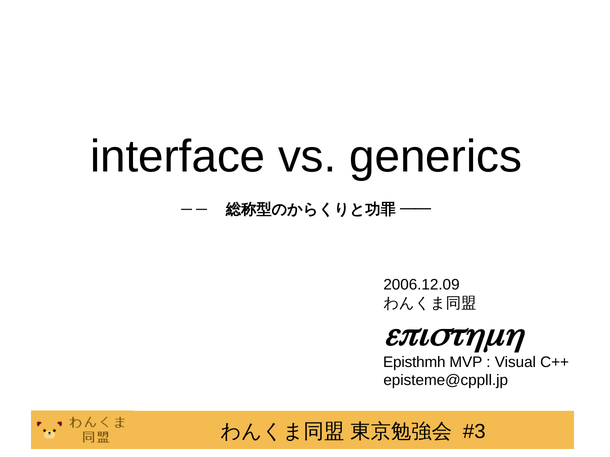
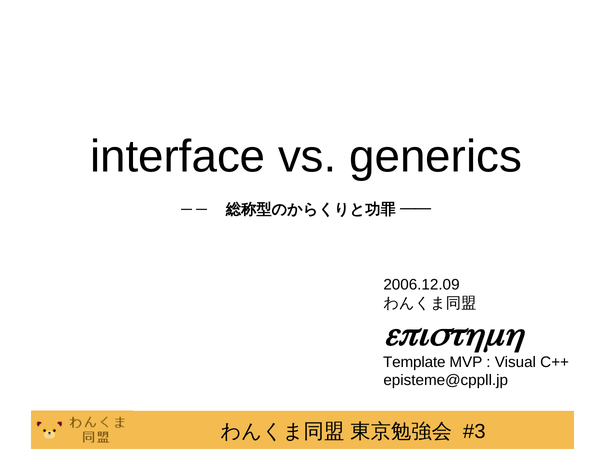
Episthmh at (414, 362): Episthmh -> Template
